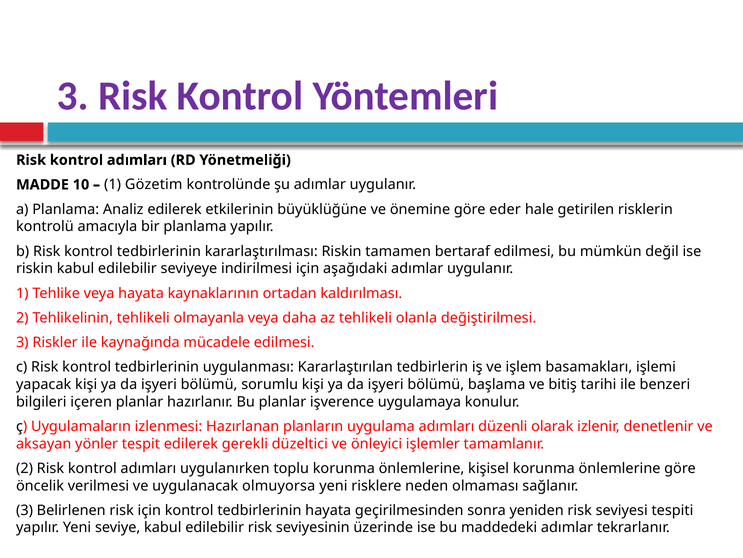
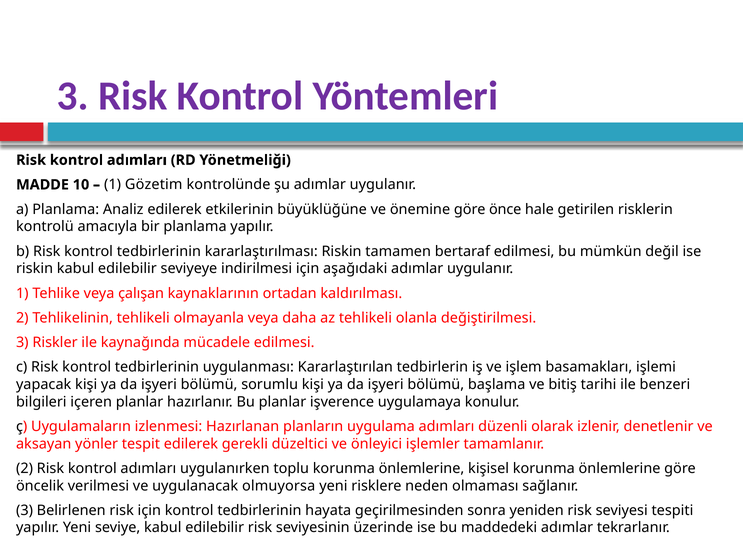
eder: eder -> önce
veya hayata: hayata -> çalışan
